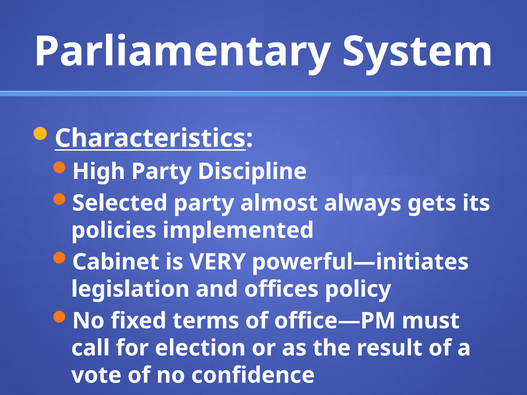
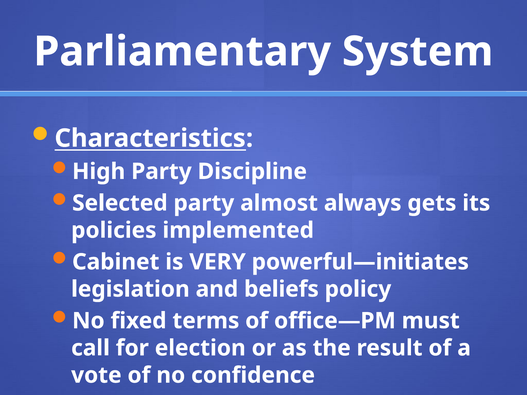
offices: offices -> beliefs
